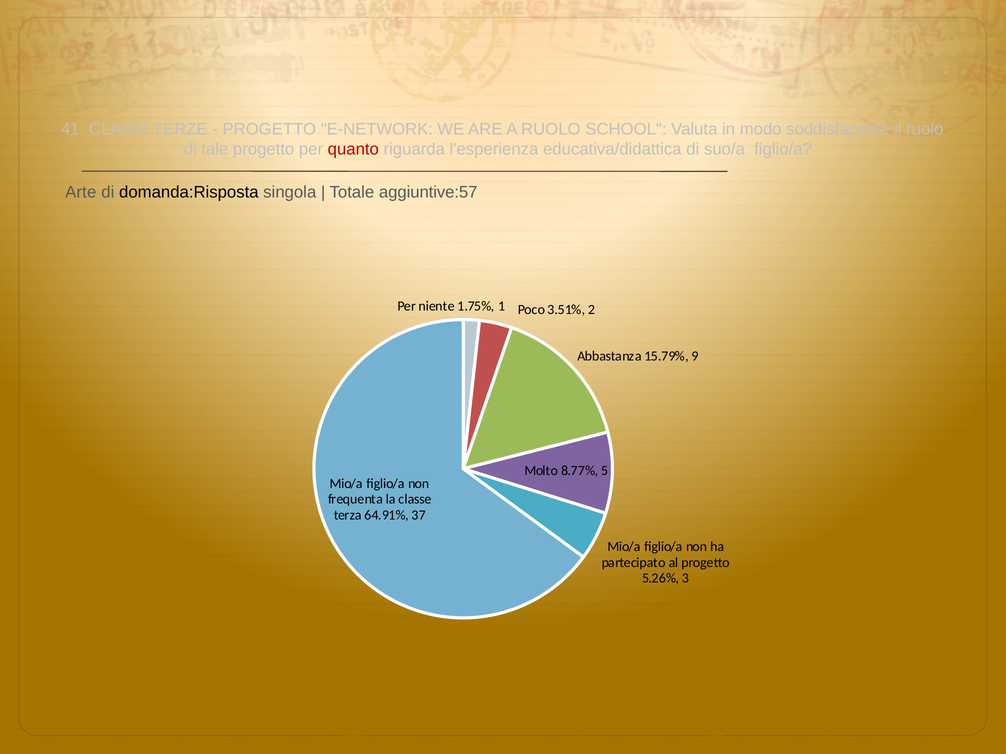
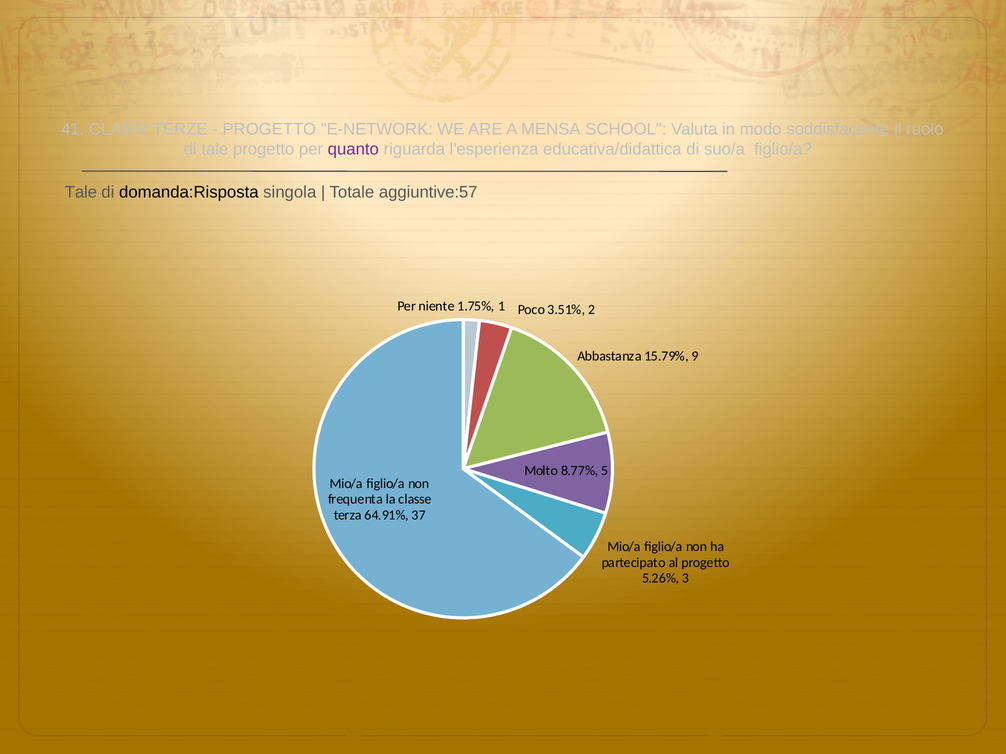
A RUOLO: RUOLO -> MENSA
quanto colour: red -> purple
Arte at (81, 192): Arte -> Tale
